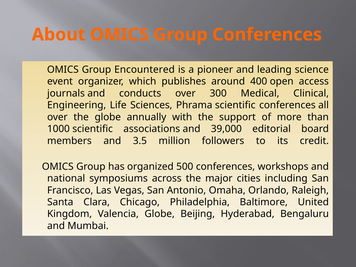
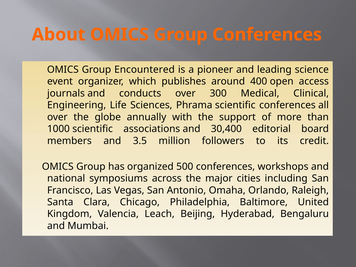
39,000: 39,000 -> 30,400
Valencia Globe: Globe -> Leach
